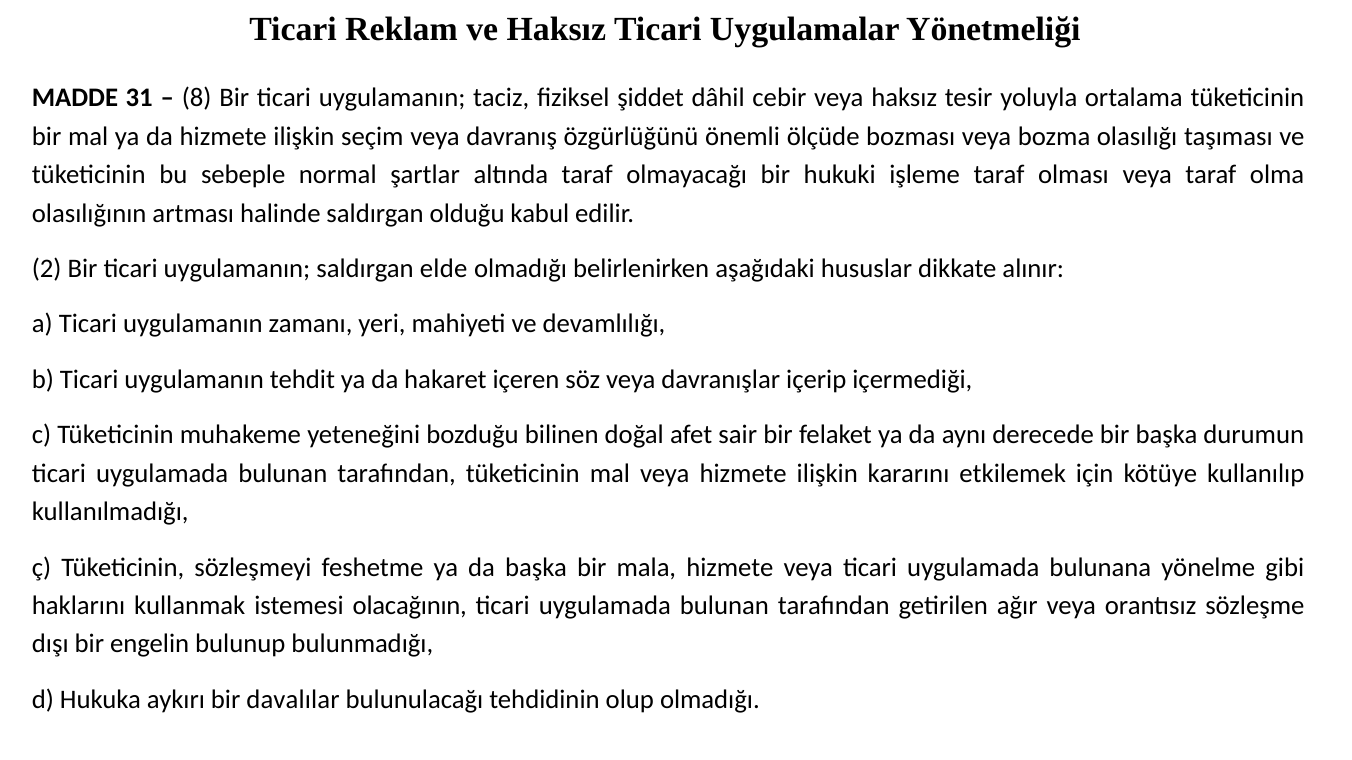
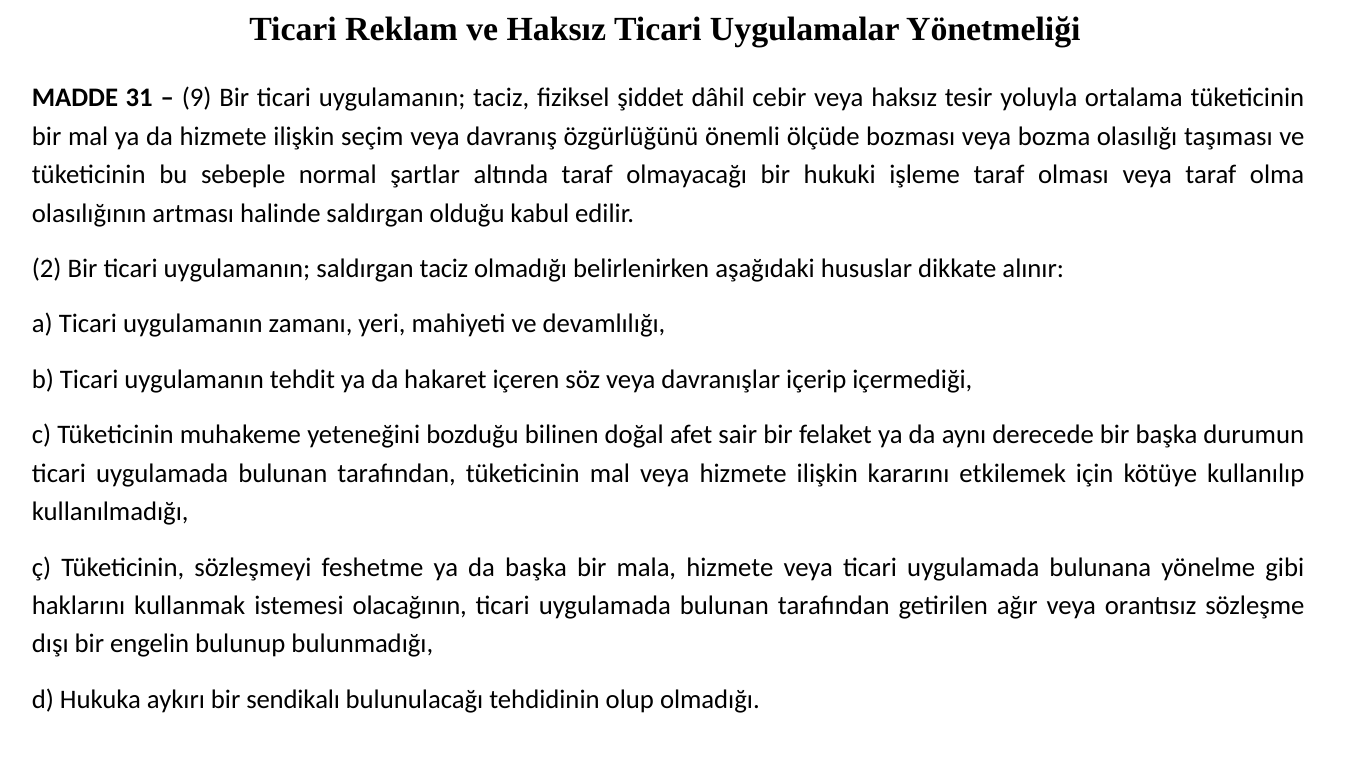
8: 8 -> 9
saldırgan elde: elde -> taciz
davalılar: davalılar -> sendikalı
